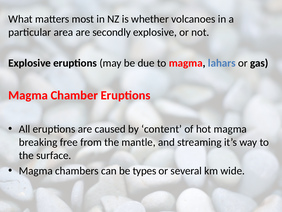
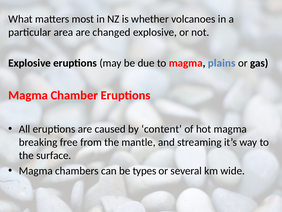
secondly: secondly -> changed
lahars: lahars -> plains
